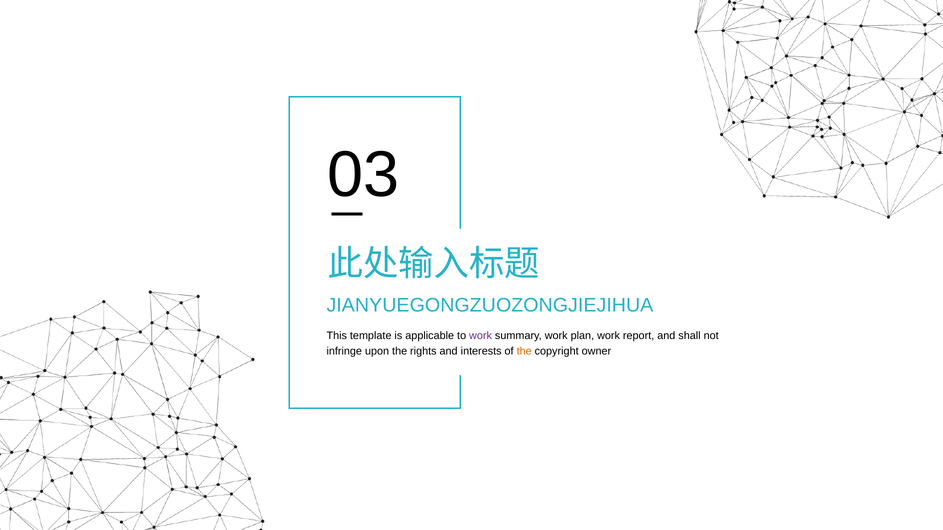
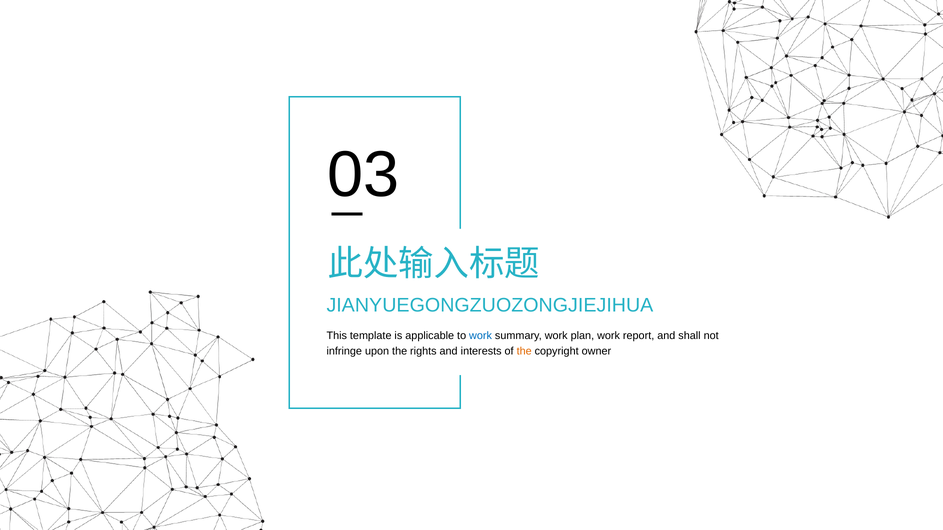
work at (481, 336) colour: purple -> blue
